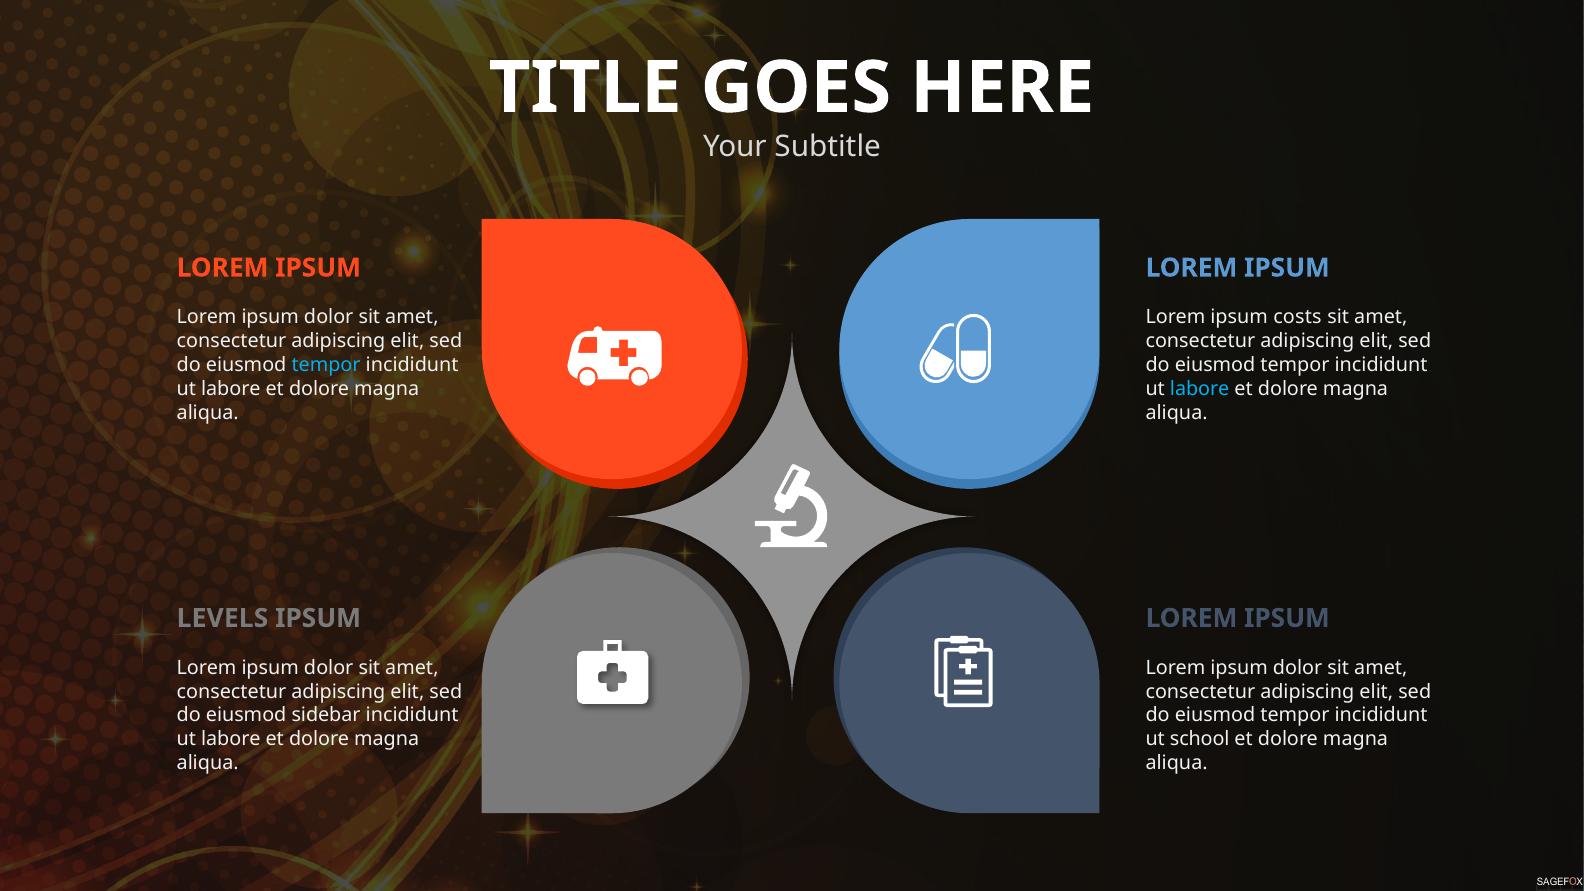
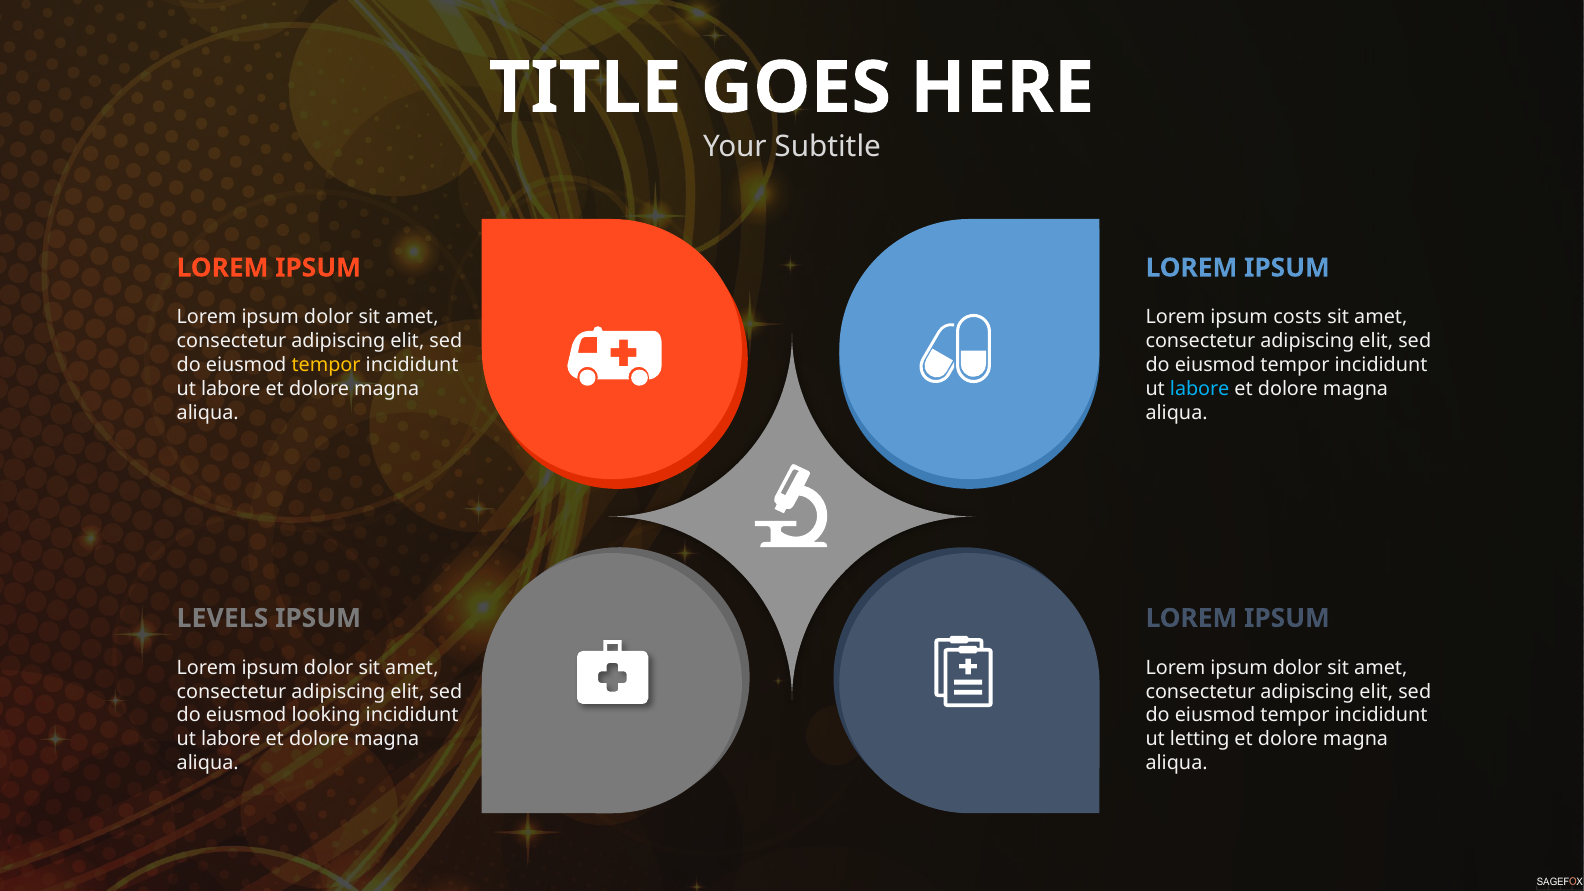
tempor at (326, 365) colour: light blue -> yellow
sidebar: sidebar -> looking
school: school -> letting
